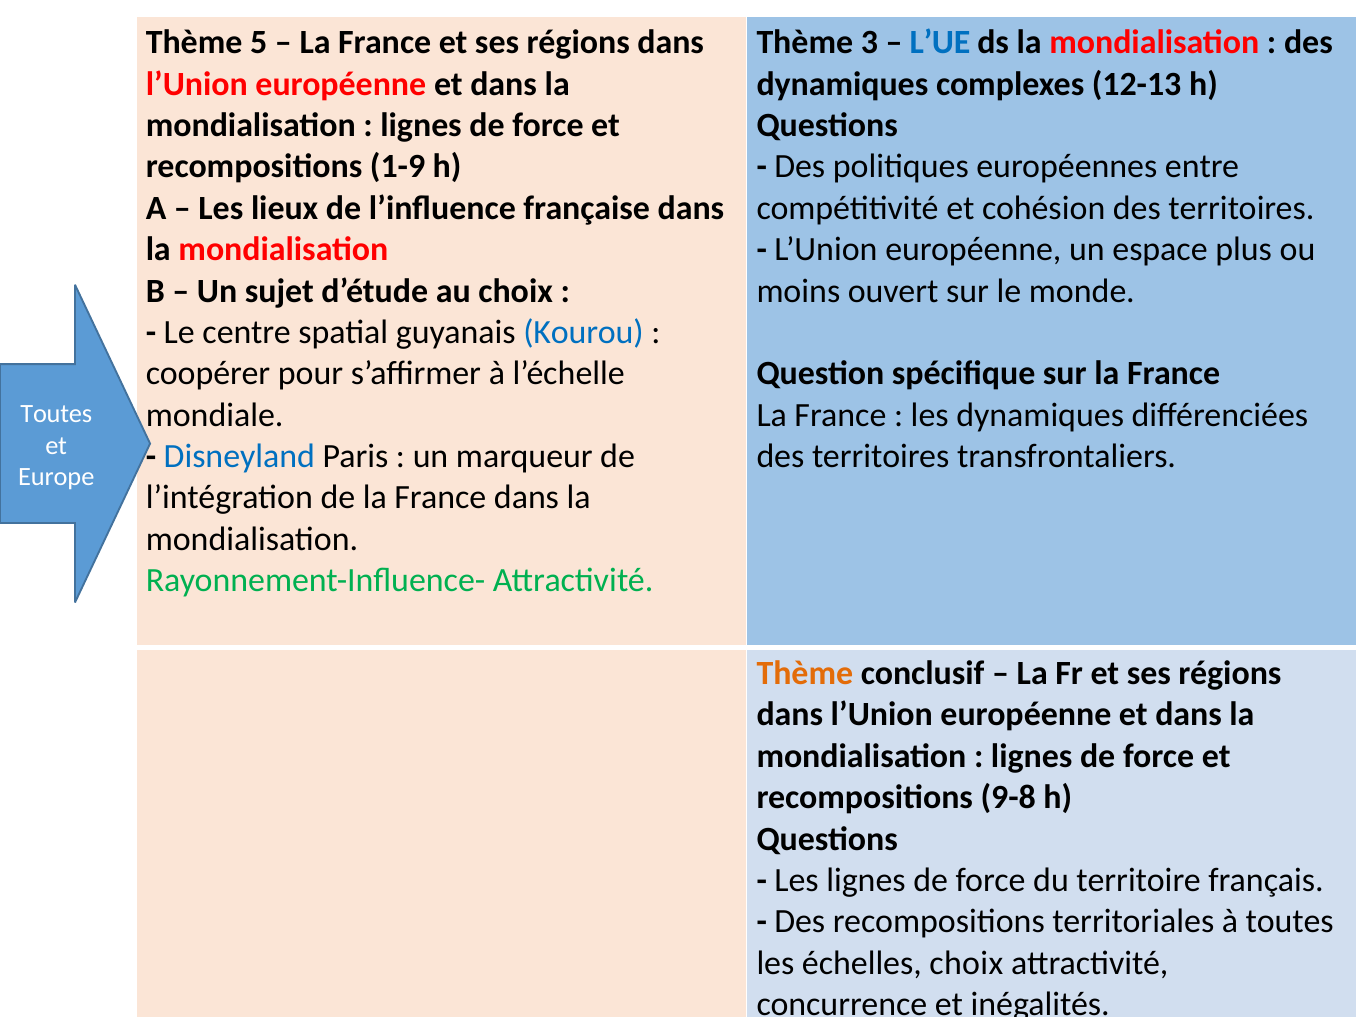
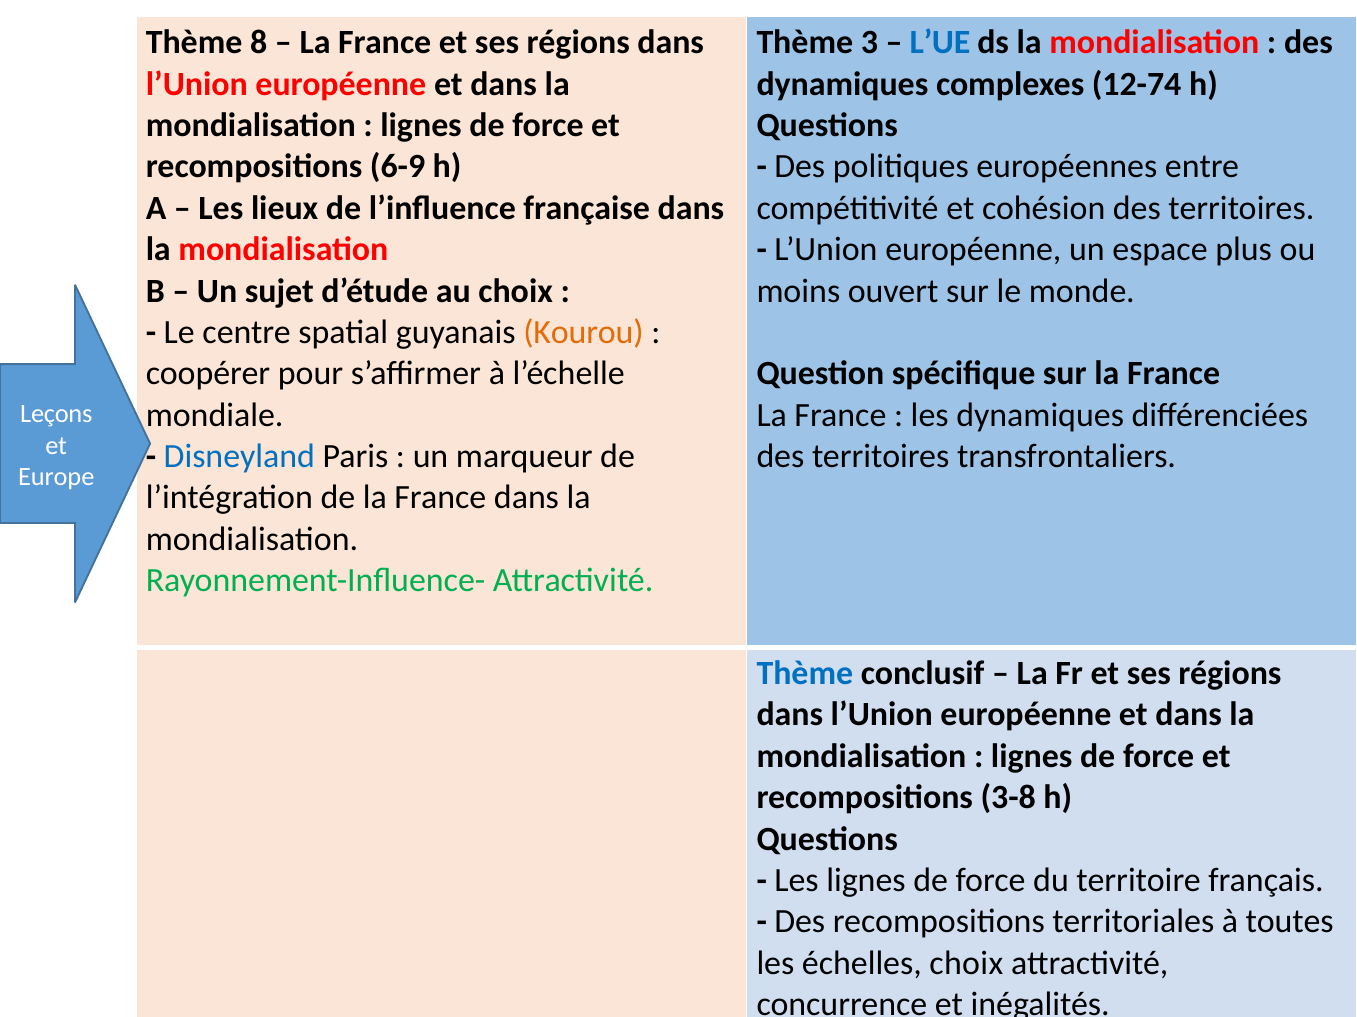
5: 5 -> 8
12-13: 12-13 -> 12-74
1-9: 1-9 -> 6-9
Kourou colour: blue -> orange
Toutes at (56, 414): Toutes -> Leçons
Thème at (805, 674) colour: orange -> blue
9-8: 9-8 -> 3-8
